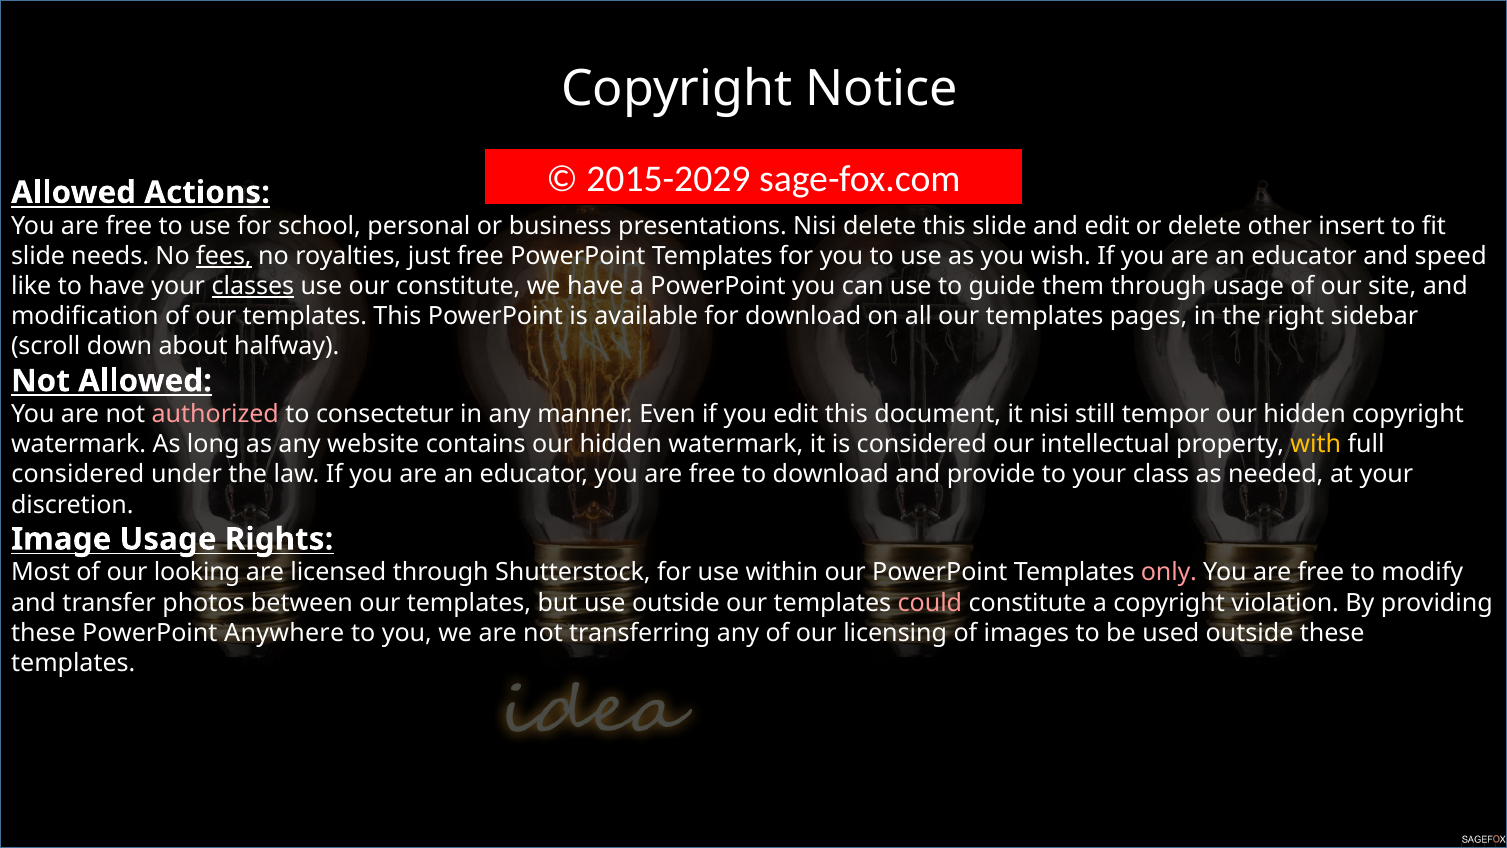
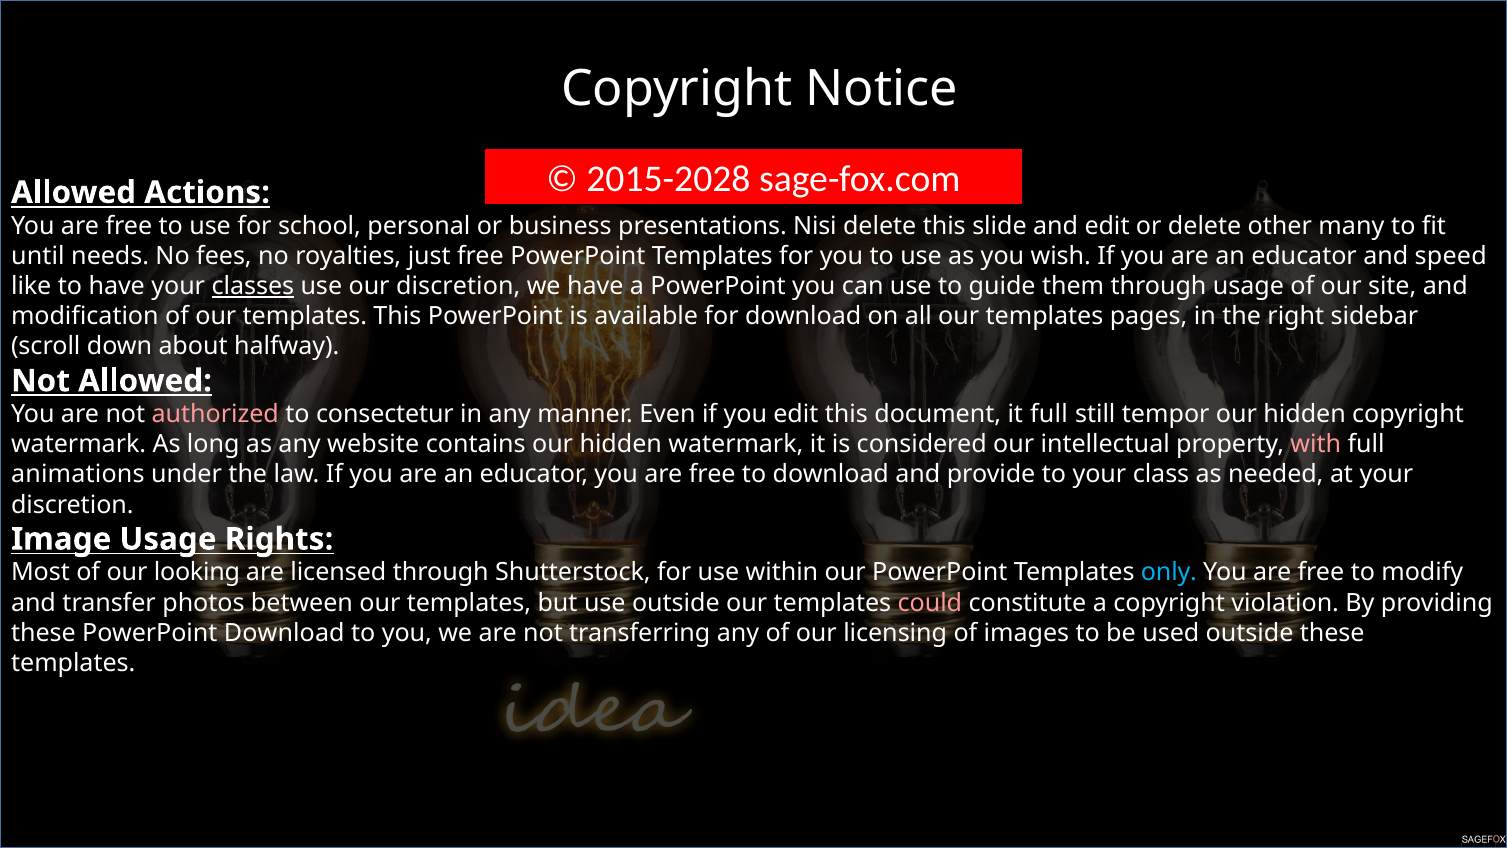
2015-2029: 2015-2029 -> 2015-2028
insert: insert -> many
slide at (38, 256): slide -> until
fees underline: present -> none
our constitute: constitute -> discretion
it nisi: nisi -> full
with colour: yellow -> pink
considered at (78, 475): considered -> animations
only colour: pink -> light blue
PowerPoint Anywhere: Anywhere -> Download
